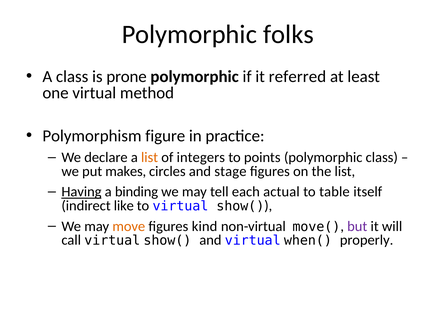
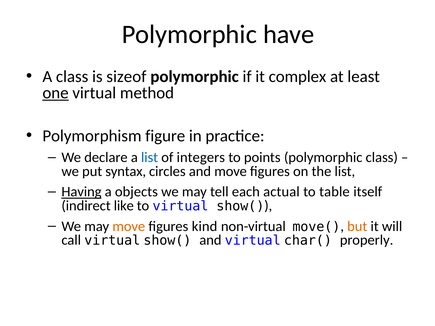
folks: folks -> have
prone: prone -> sizeof
referred: referred -> complex
one underline: none -> present
list at (150, 158) colour: orange -> blue
makes: makes -> syntax
and stage: stage -> move
binding: binding -> objects
but colour: purple -> orange
when(: when( -> char(
